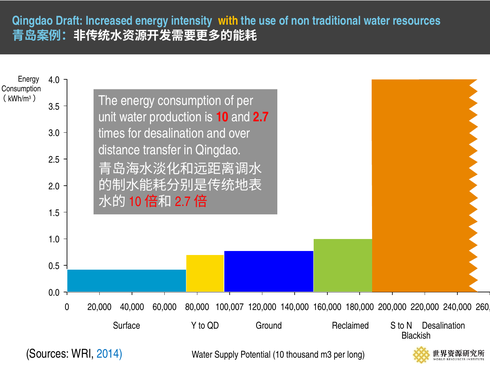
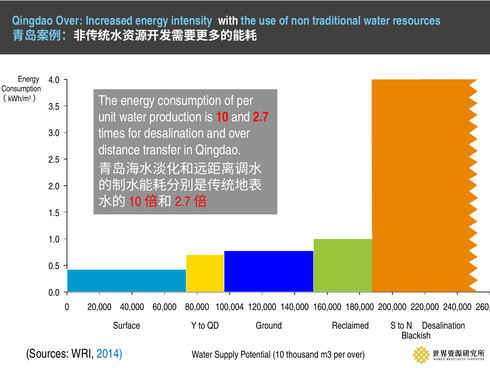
Qingdao Draft: Draft -> Over
with colour: yellow -> white
100,007: 100,007 -> 100,004
per long: long -> over
